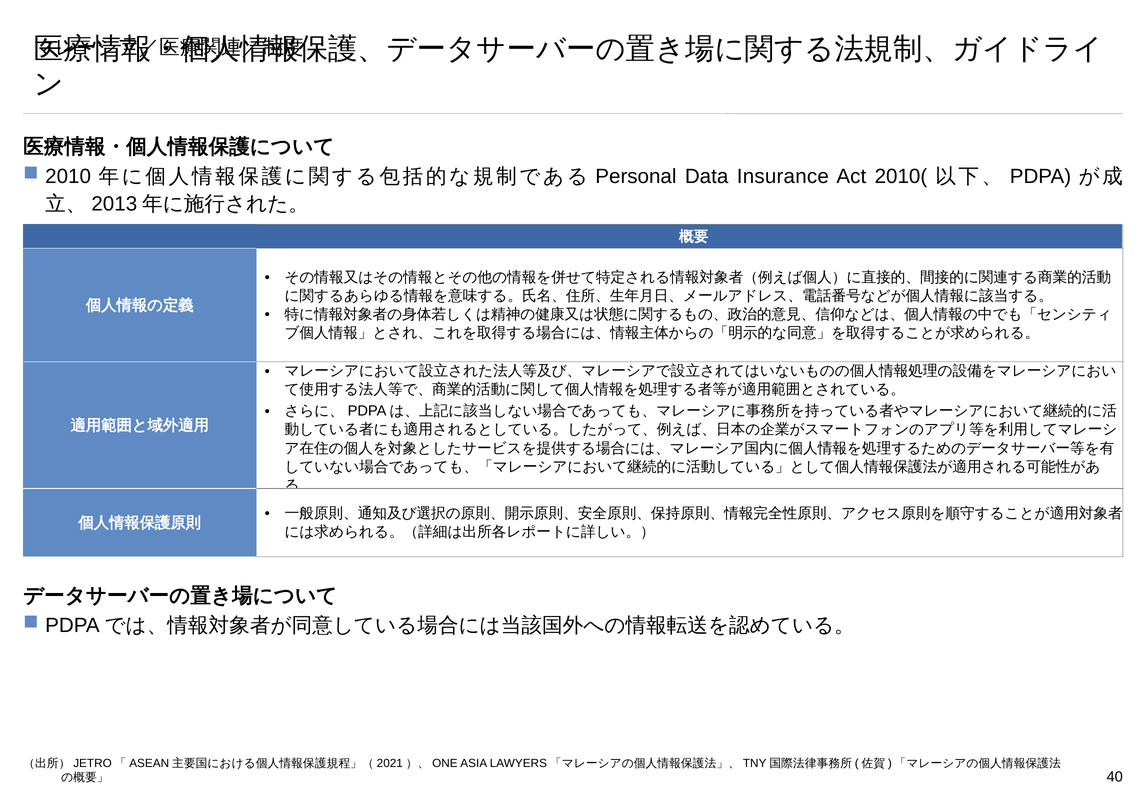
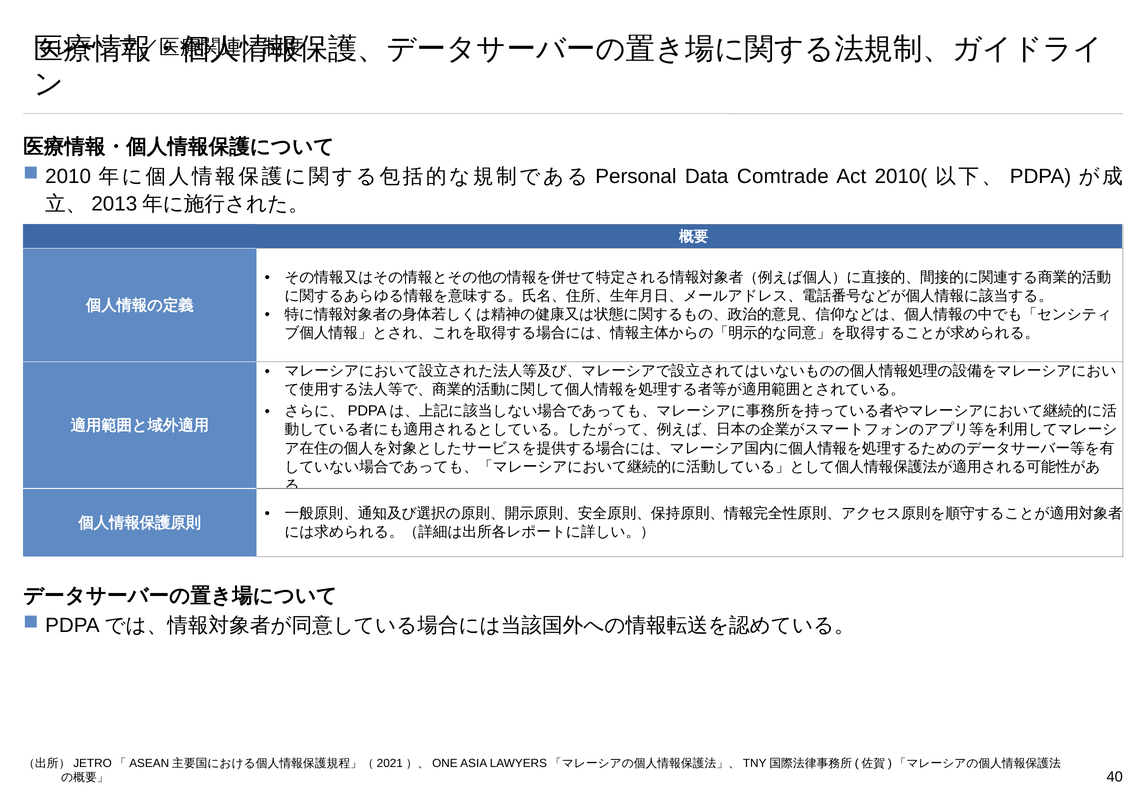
Insurance: Insurance -> Comtrade
